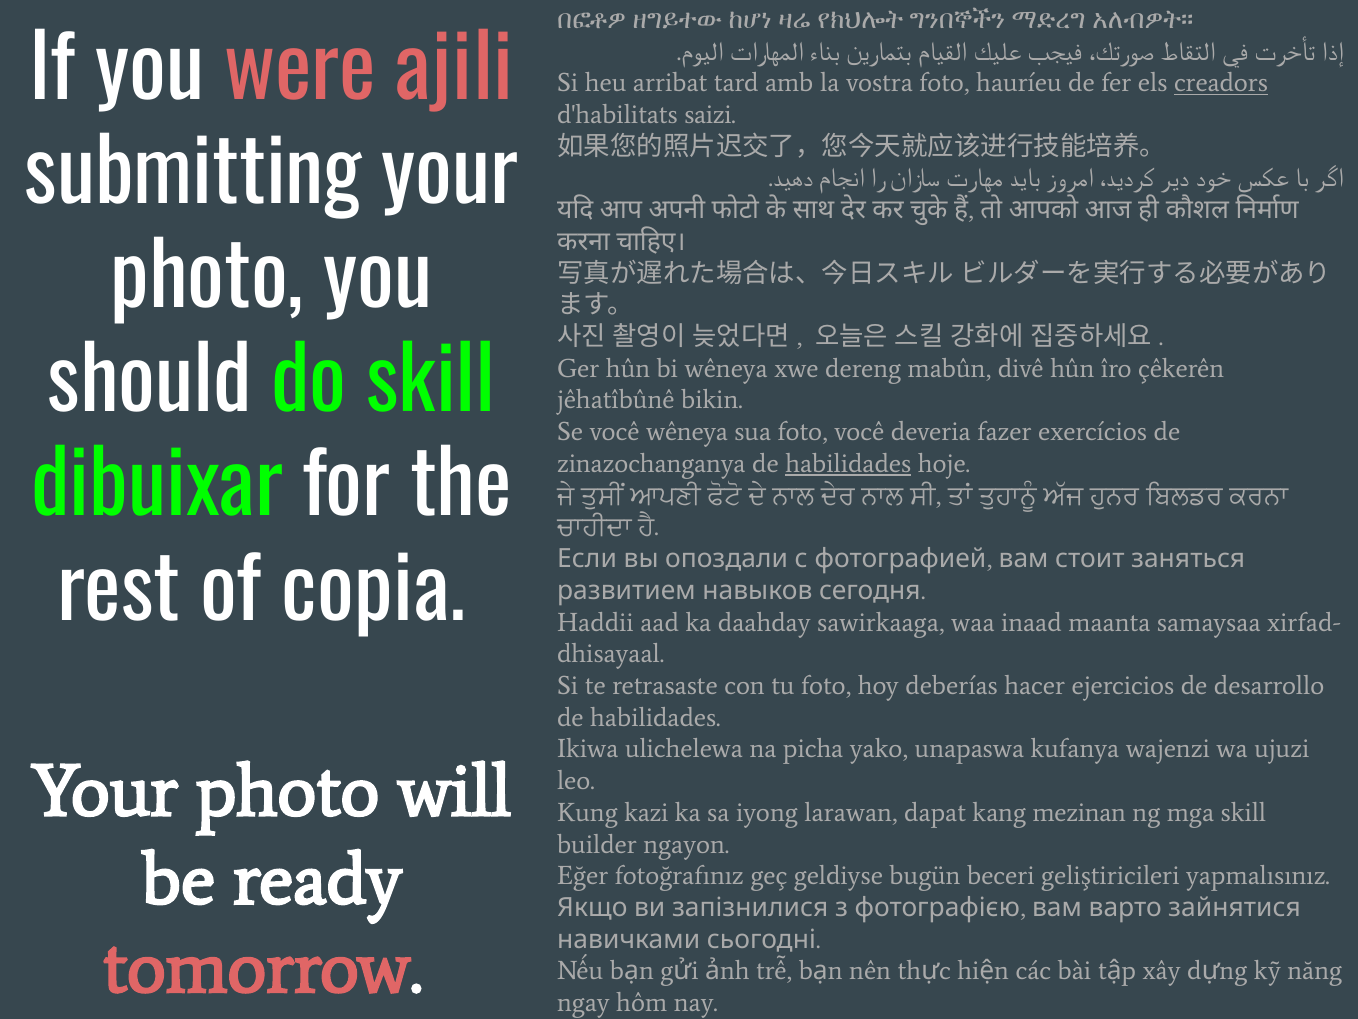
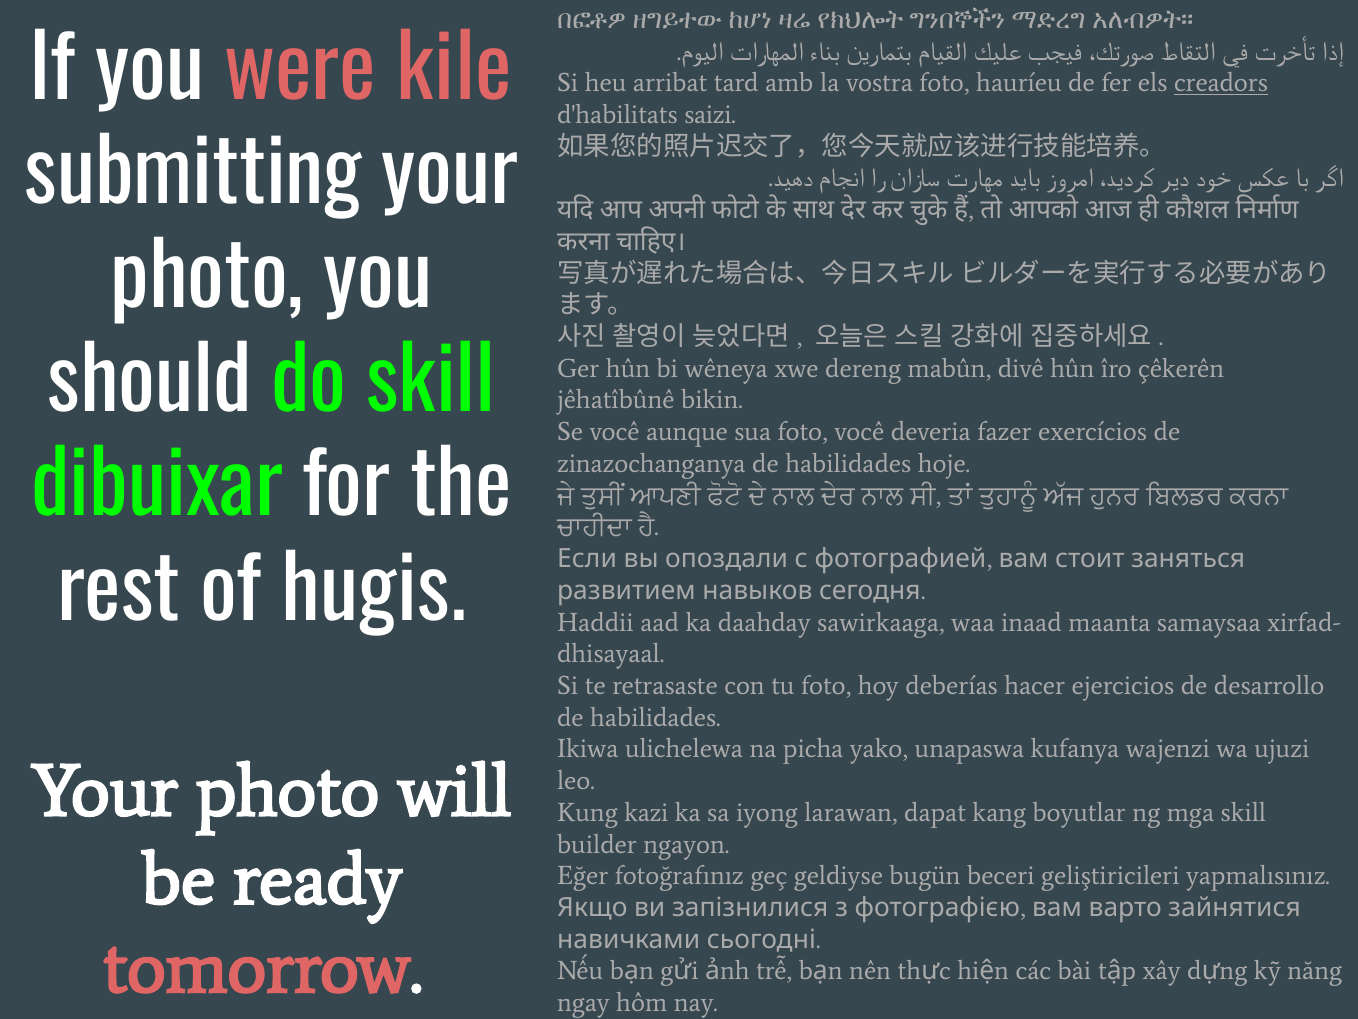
ajili: ajili -> kile
você wêneya: wêneya -> aunque
habilidades at (848, 463) underline: present -> none
copia: copia -> hugis
mezinan: mezinan -> boyutlar
